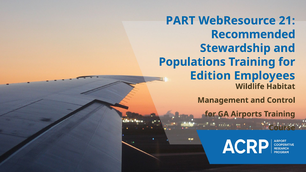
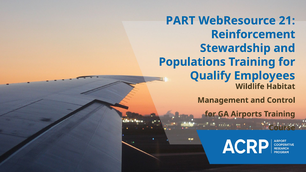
Recommended: Recommended -> Reinforcement
Edition: Edition -> Qualify
